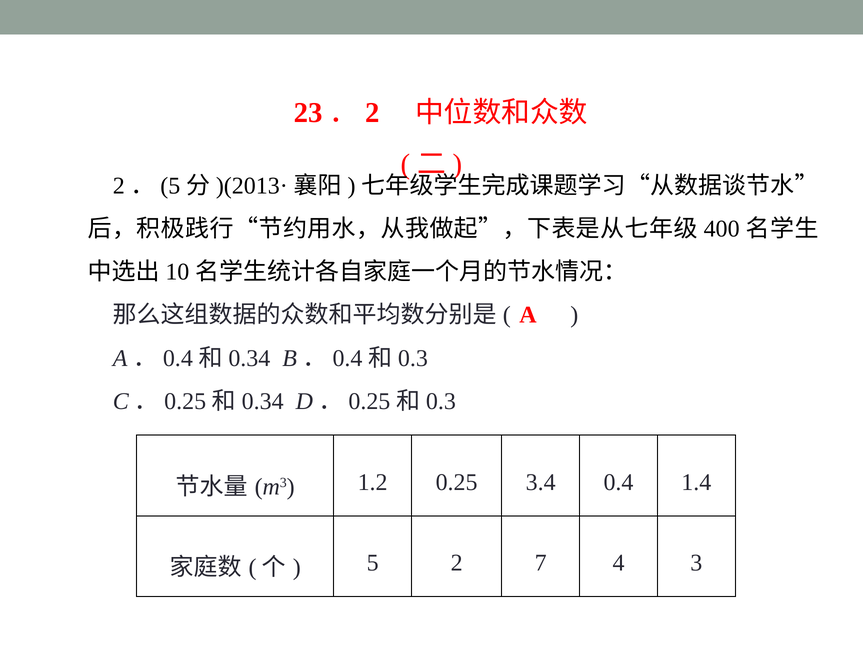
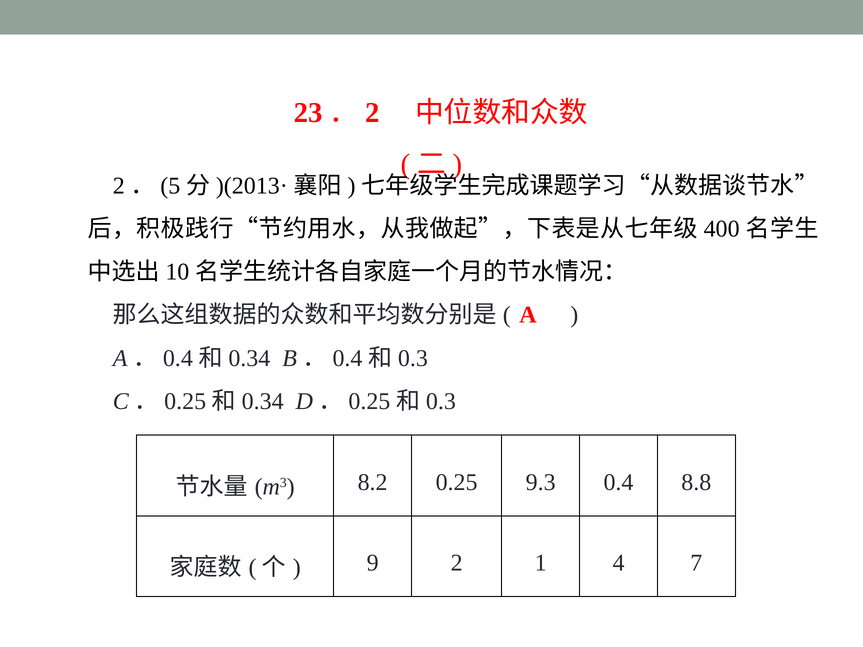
1.2: 1.2 -> 8.2
3.4: 3.4 -> 9.3
1.4: 1.4 -> 8.8
5: 5 -> 9
7: 7 -> 1
3: 3 -> 7
